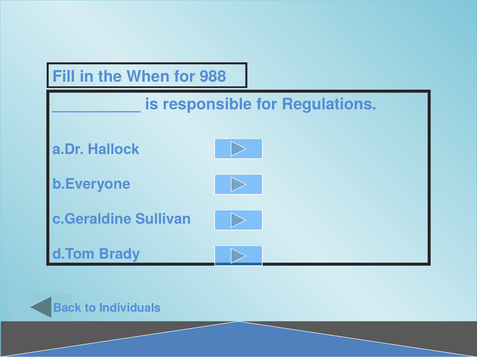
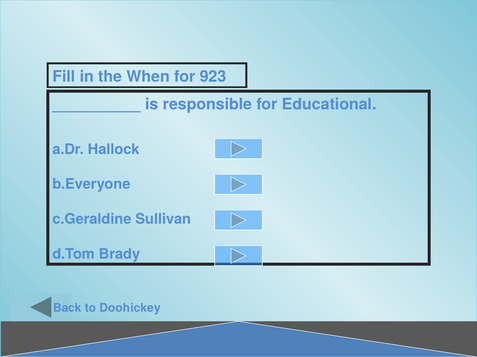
988: 988 -> 923
Regulations: Regulations -> Educational
Individuals: Individuals -> Doohickey
